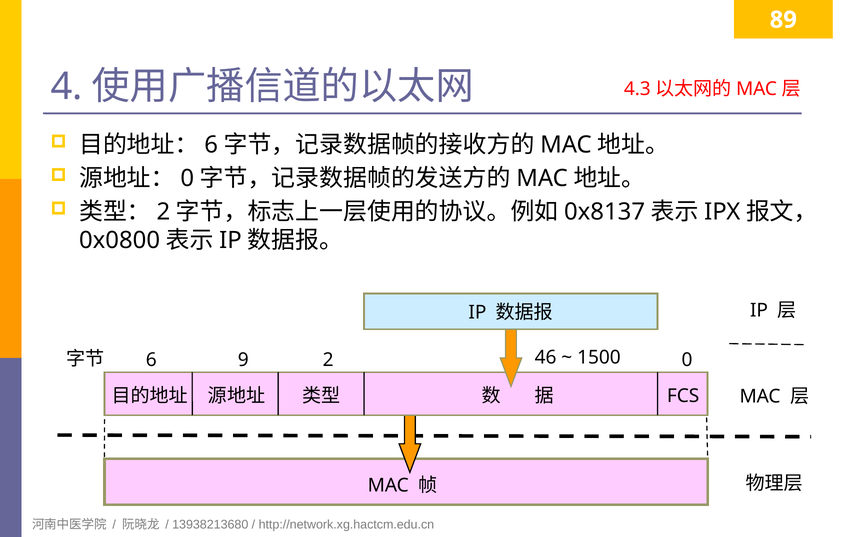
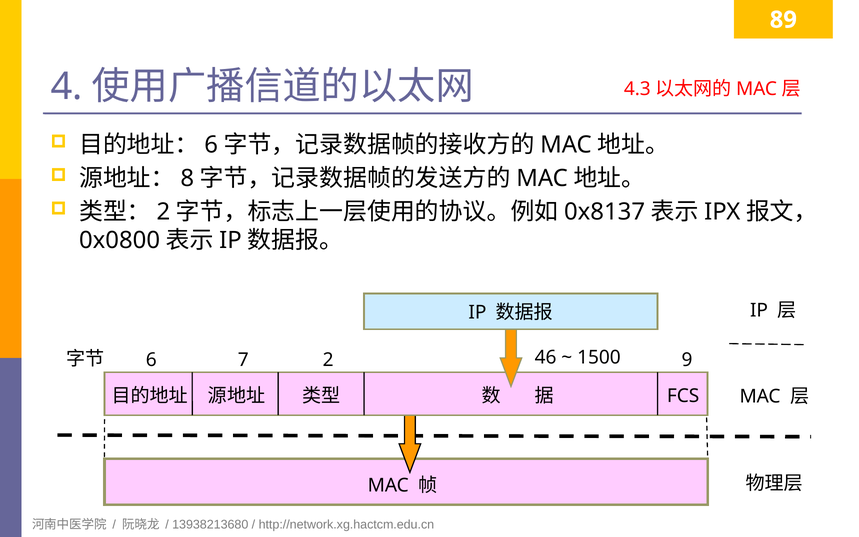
0 at (187, 178): 0 -> 8
9: 9 -> 7
2 0: 0 -> 9
